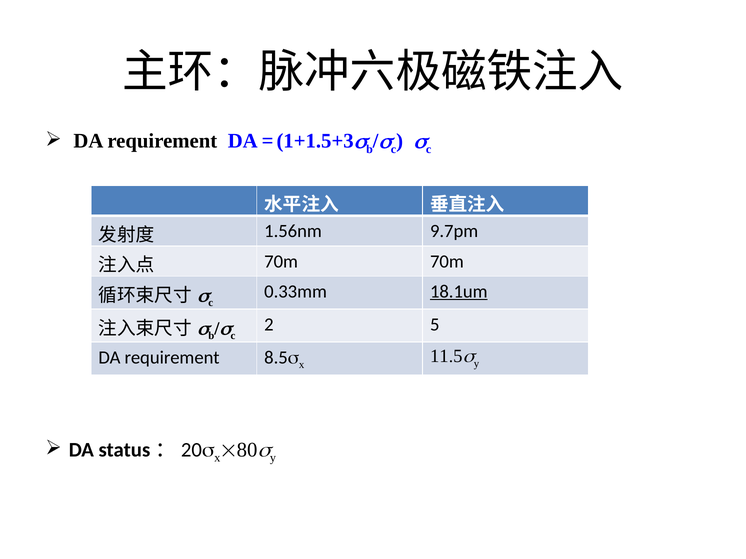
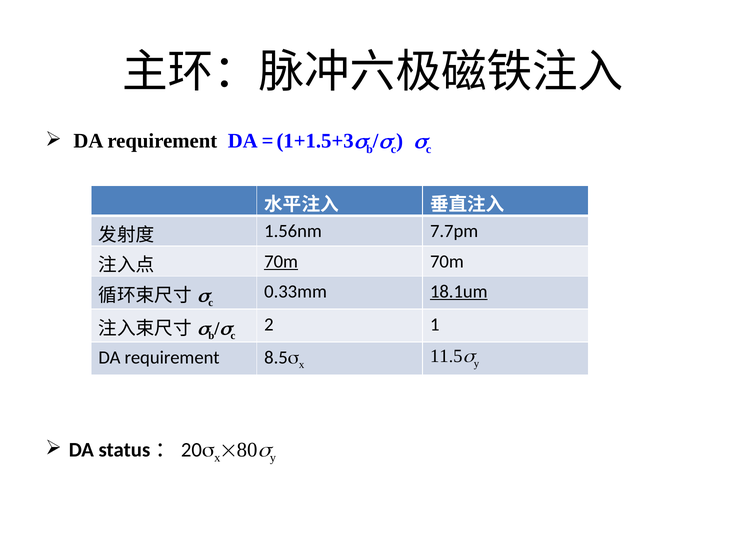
9.7pm: 9.7pm -> 7.7pm
70m at (281, 262) underline: none -> present
5: 5 -> 1
